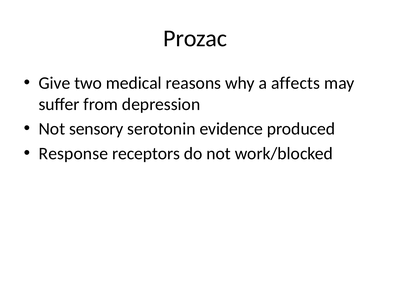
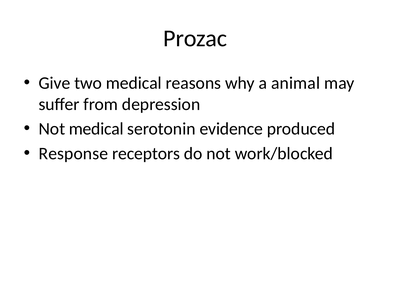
affects: affects -> animal
Not sensory: sensory -> medical
